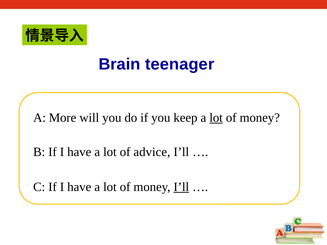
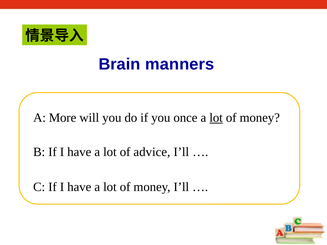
teenager: teenager -> manners
keep: keep -> once
I’ll at (181, 187) underline: present -> none
